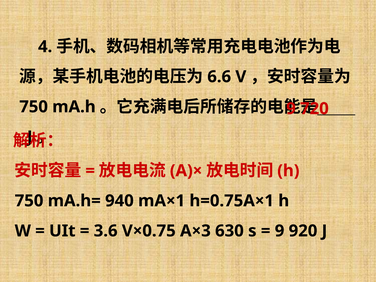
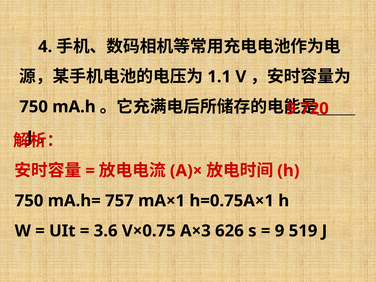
6.6: 6.6 -> 1.1
940: 940 -> 757
630: 630 -> 626
920: 920 -> 519
